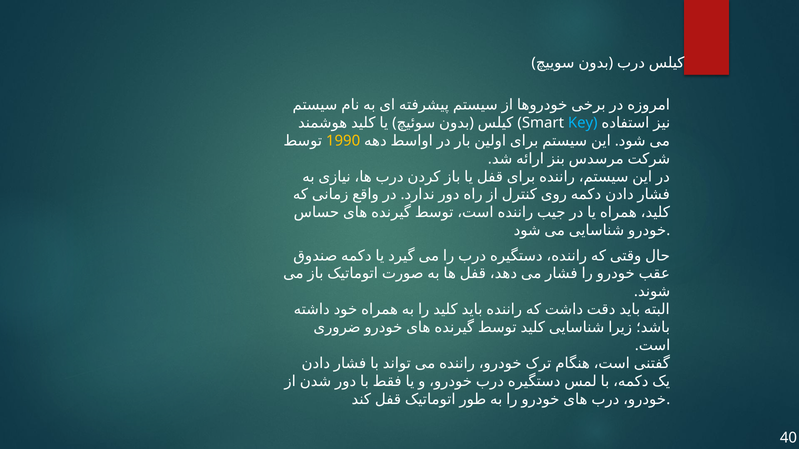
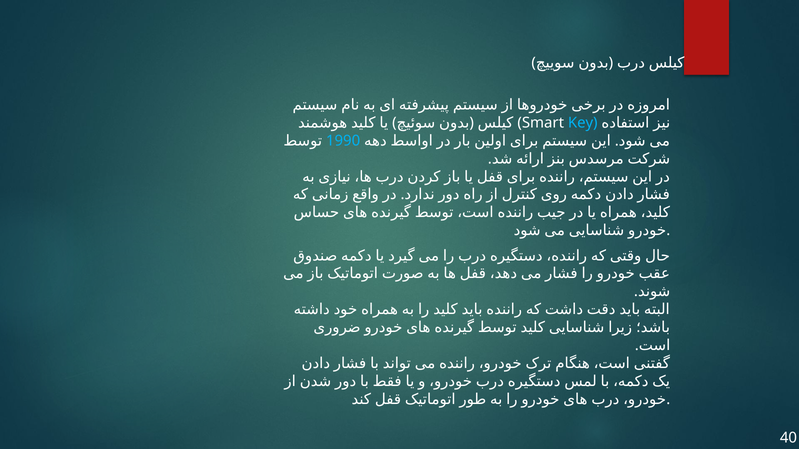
1990 colour: yellow -> light blue
